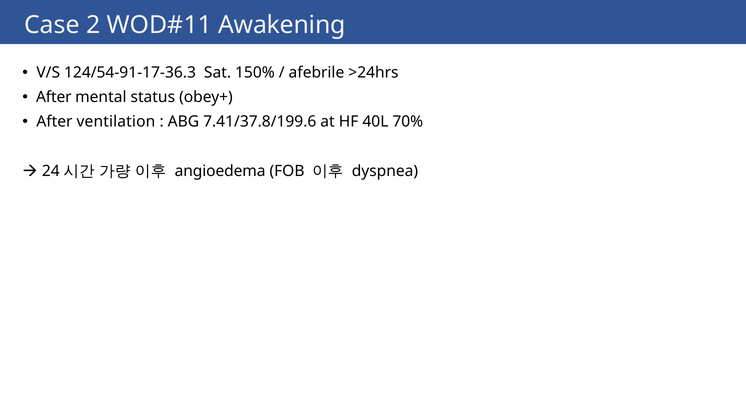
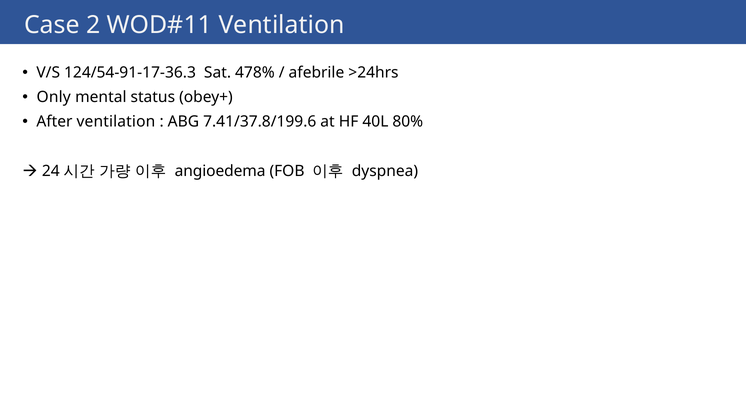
Awakening at (282, 25): Awakening -> Ventilation
150%: 150% -> 478%
After at (54, 97): After -> Only
70%: 70% -> 80%
